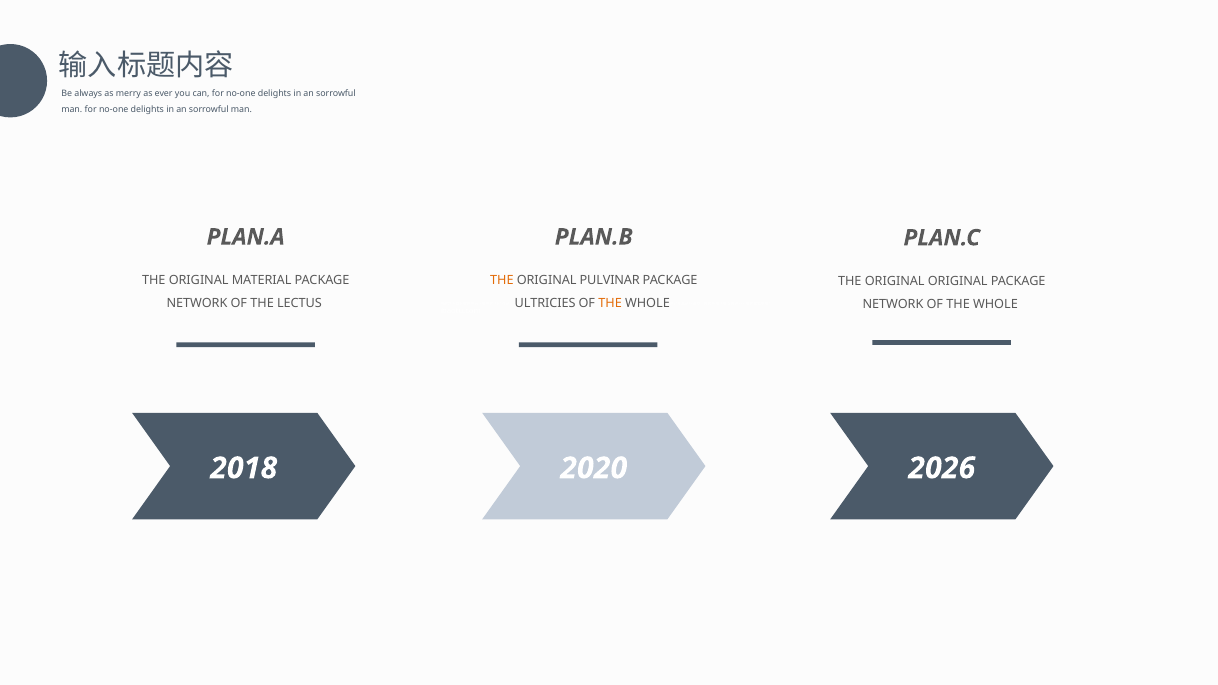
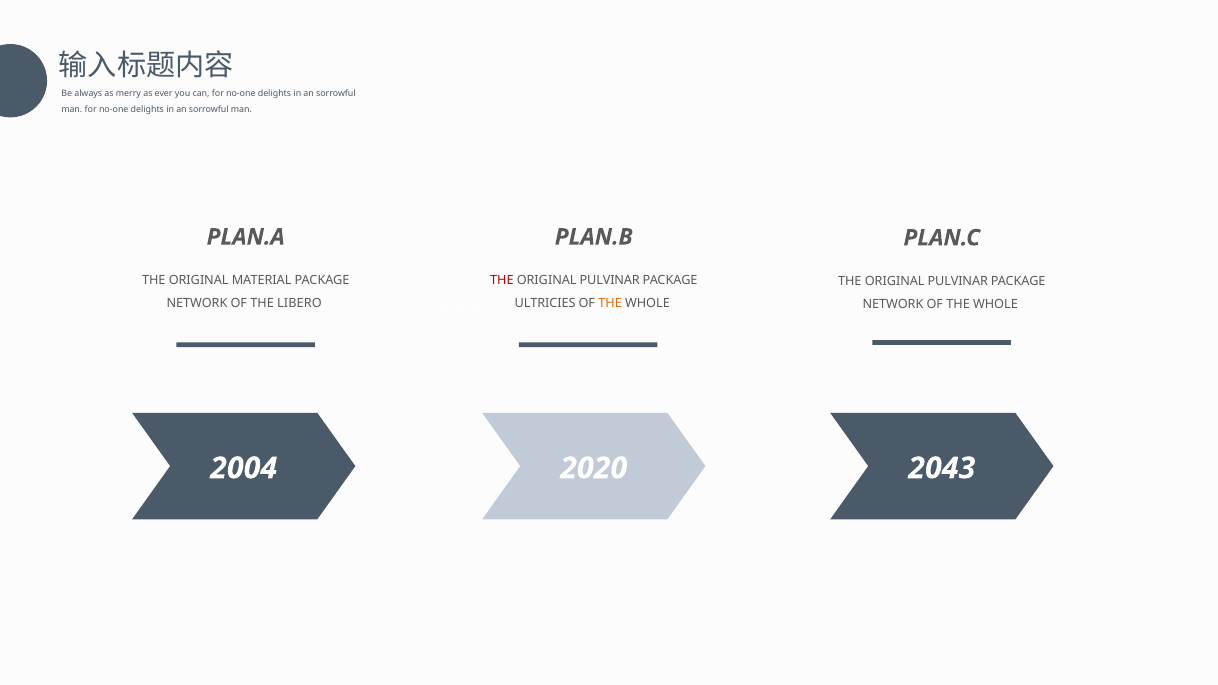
THE at (502, 281) colour: orange -> red
ORIGINAL at (958, 282): ORIGINAL -> PULVINAR
LECTUS: LECTUS -> LIBERO
2018: 2018 -> 2004
2026: 2026 -> 2043
